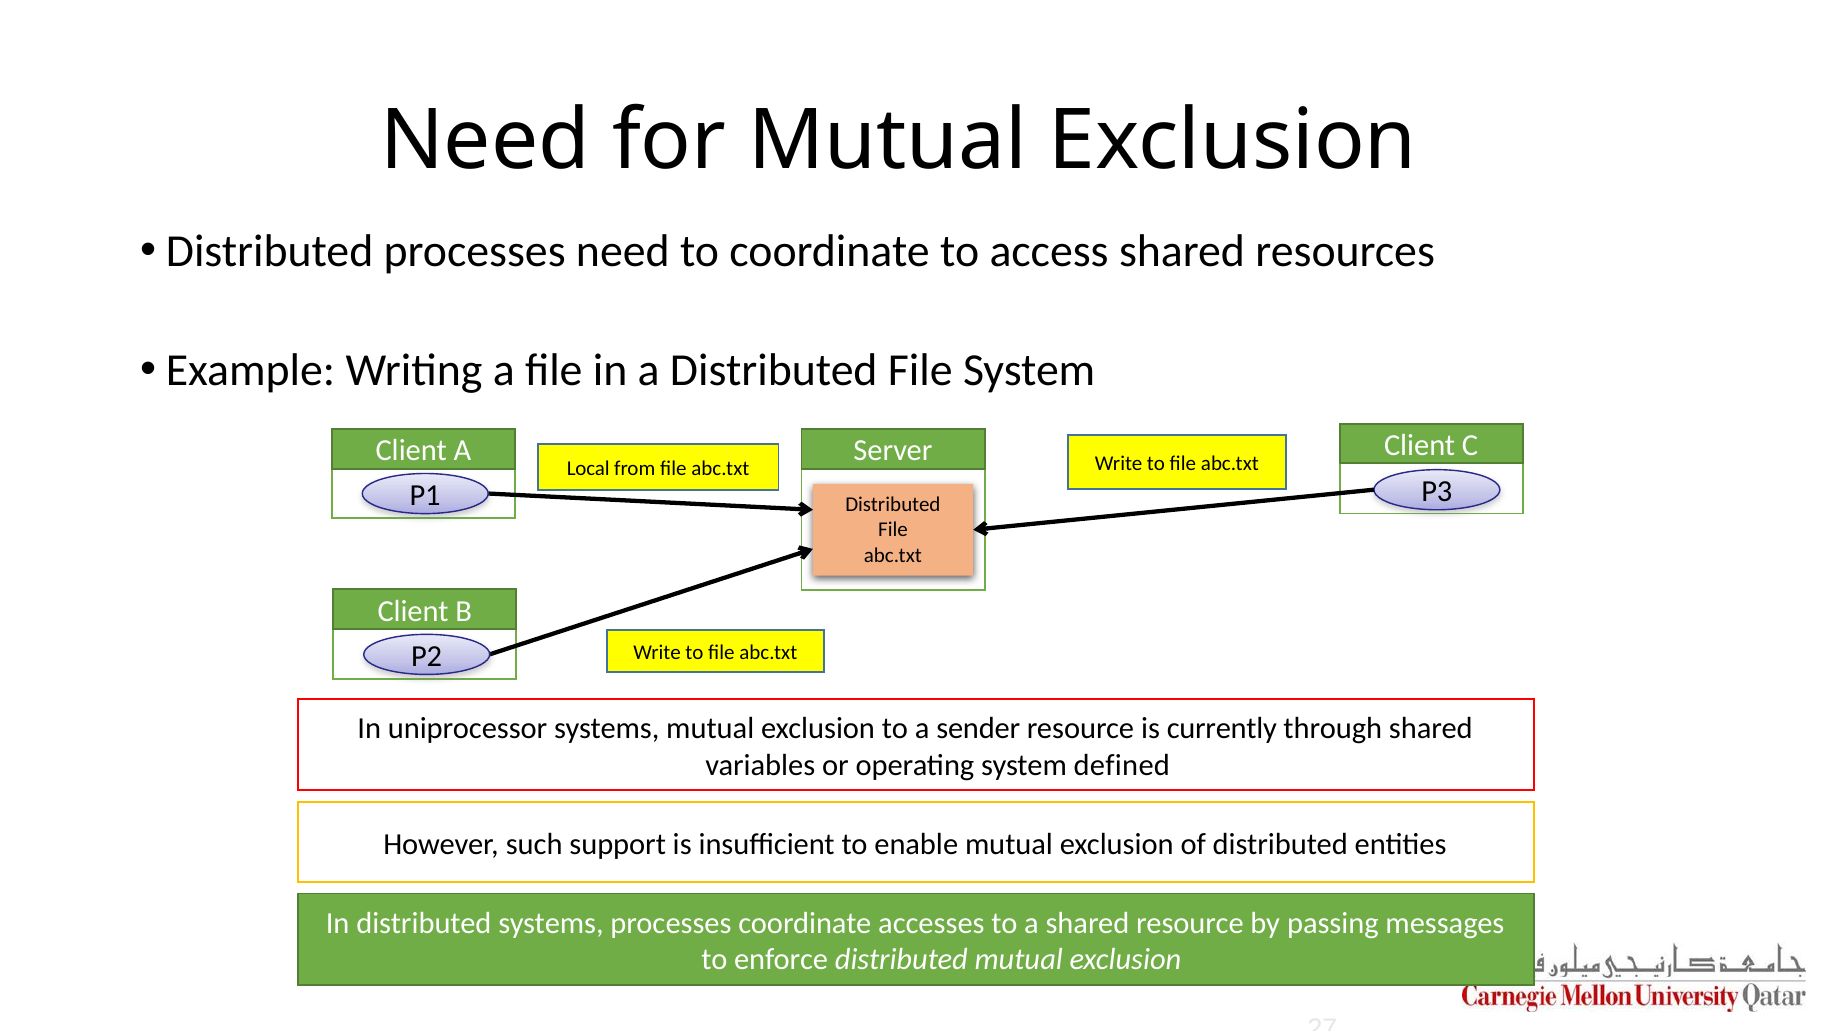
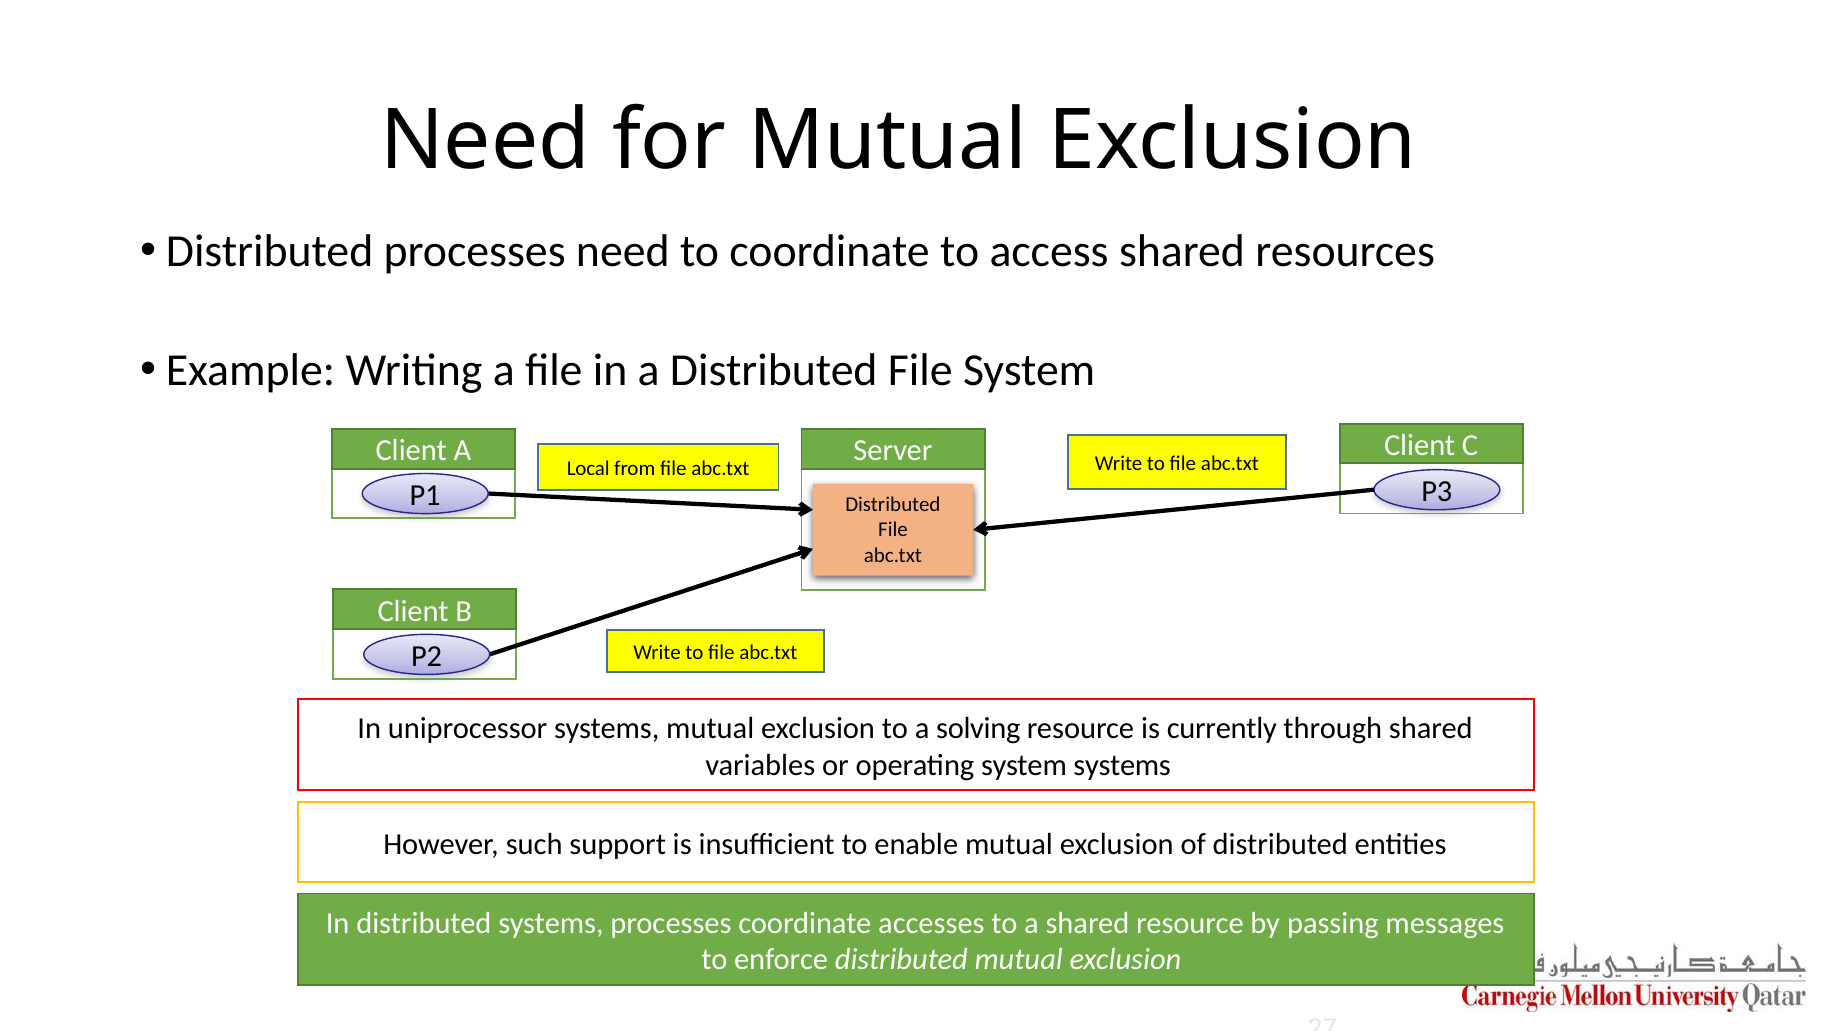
sender: sender -> solving
system defined: defined -> systems
